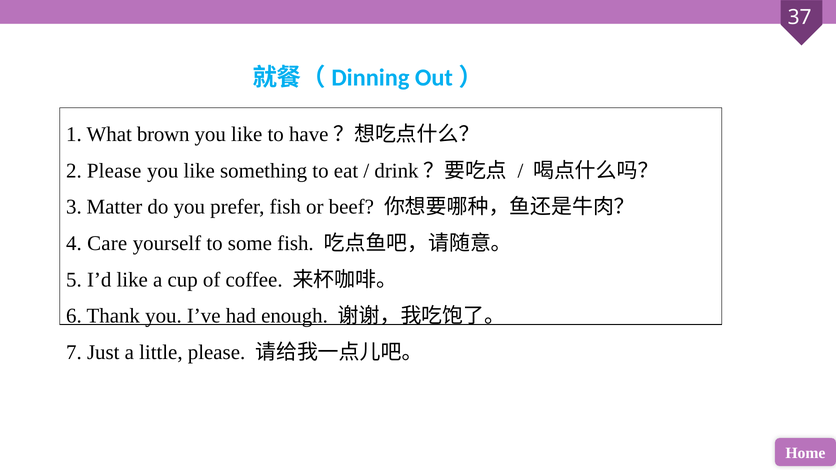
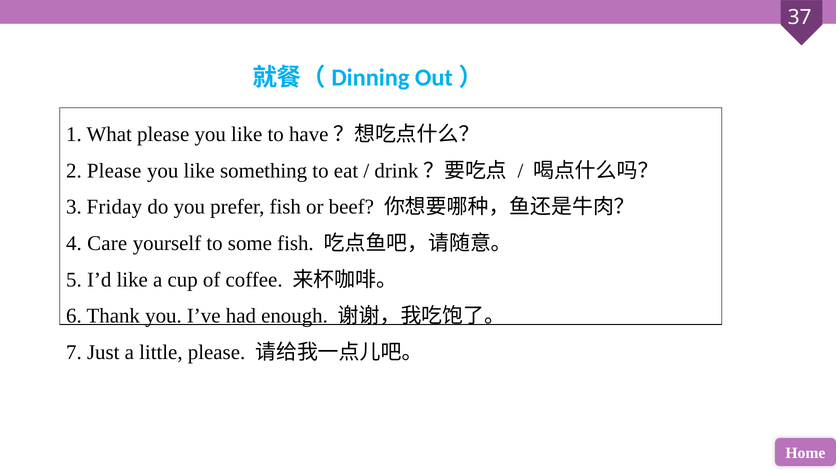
What brown: brown -> please
Matter: Matter -> Friday
